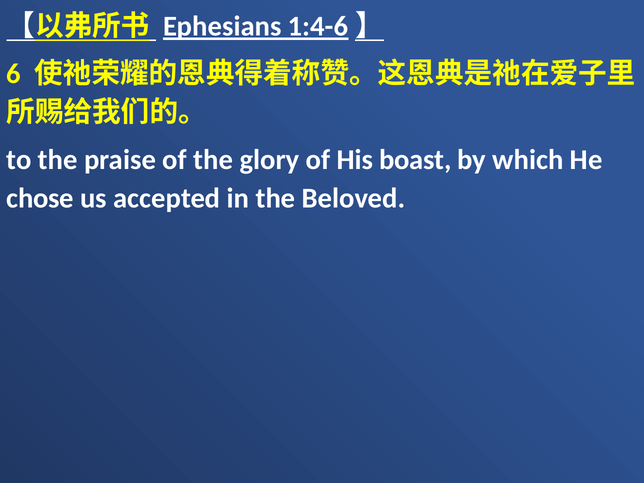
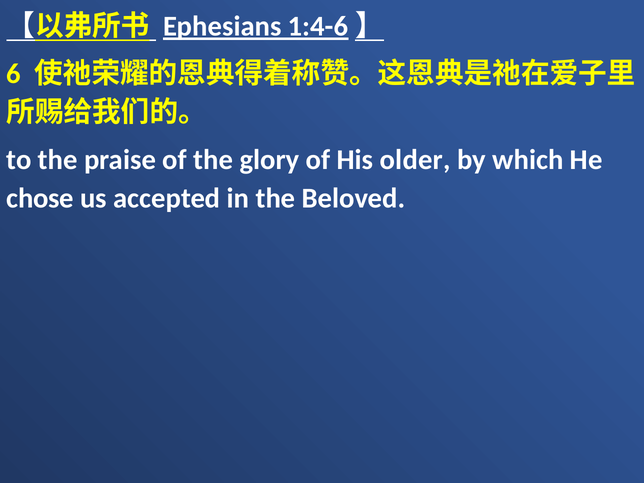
boast: boast -> older
